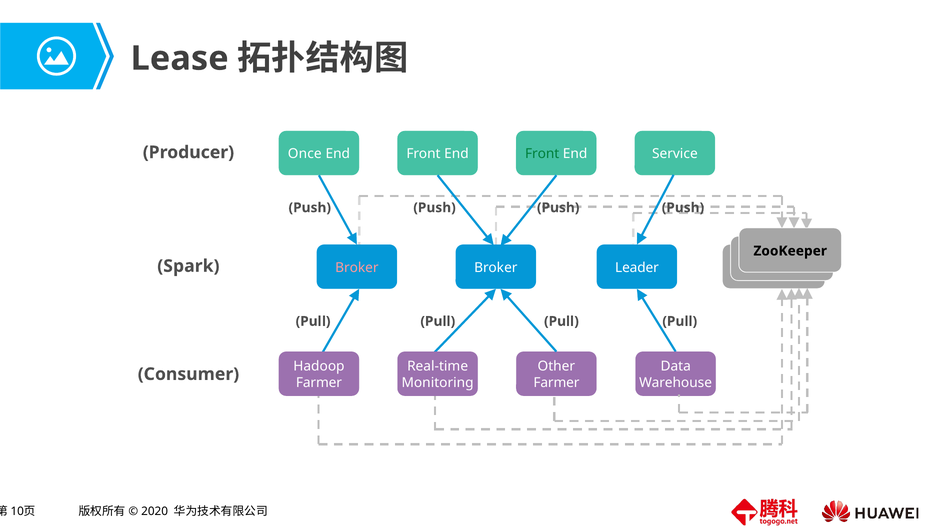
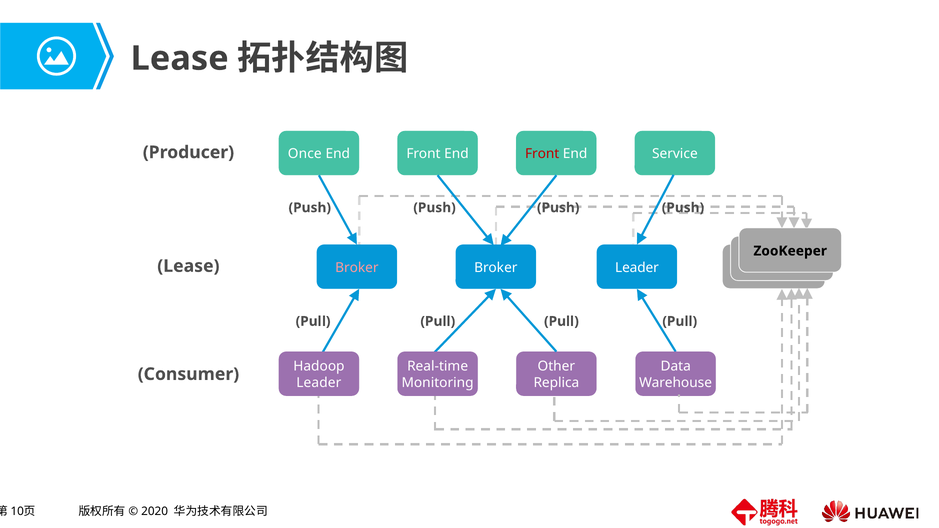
Front at (542, 154) colour: green -> red
Spark at (188, 266): Spark -> Lease
Farmer at (319, 383): Farmer -> Leader
Farmer at (556, 383): Farmer -> Replica
